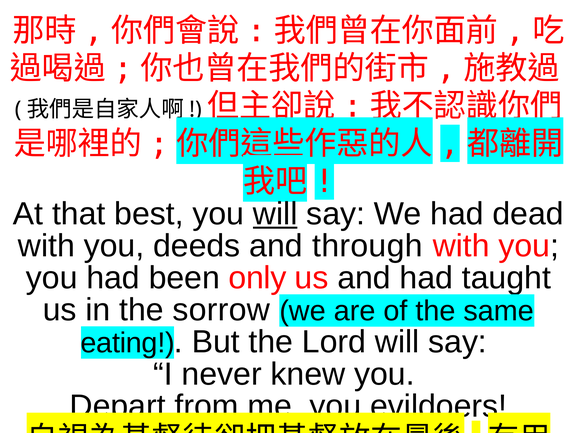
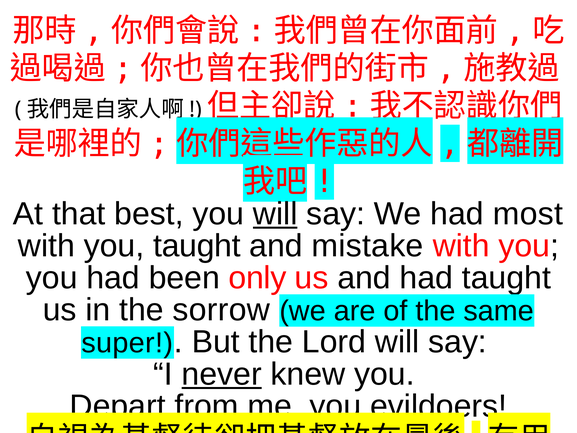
dead: dead -> most
you deeds: deeds -> taught
through: through -> mistake
eating: eating -> super
never underline: none -> present
